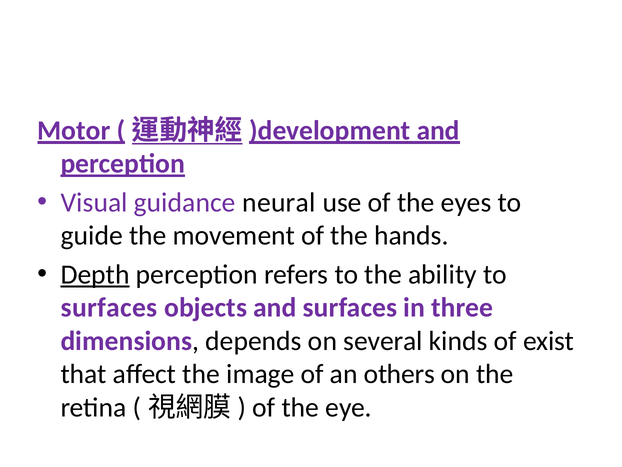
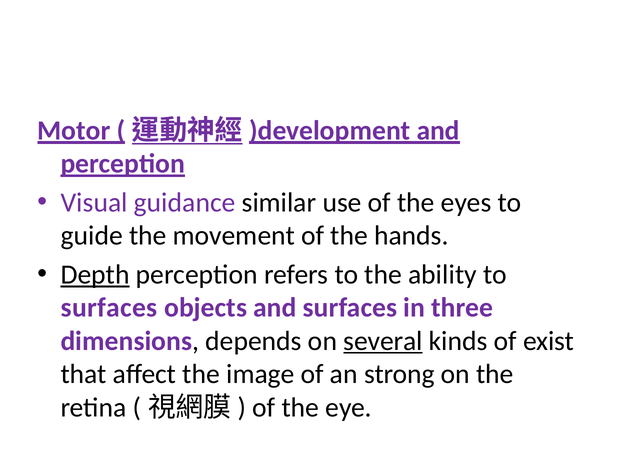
neural: neural -> similar
several underline: none -> present
others: others -> strong
